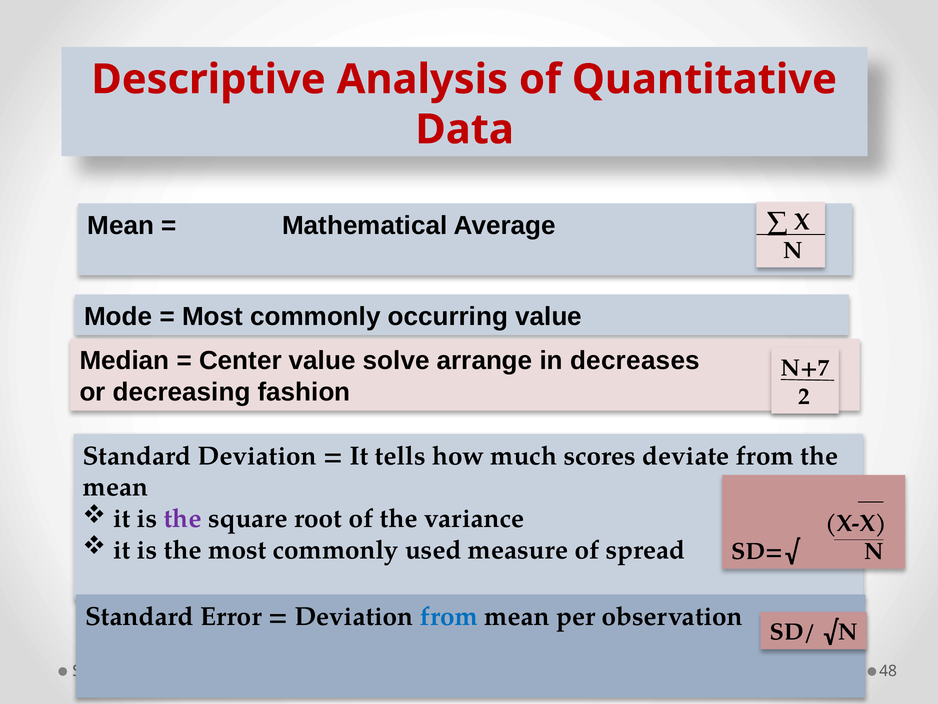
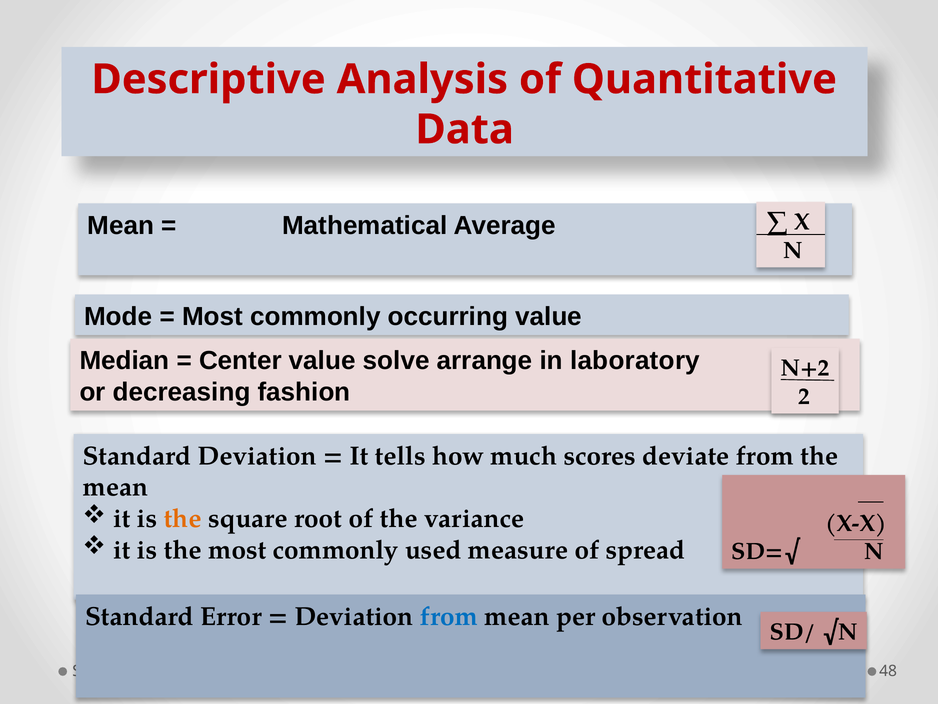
decreases: decreases -> laboratory
N+7: N+7 -> N+2
the at (183, 518) colour: purple -> orange
